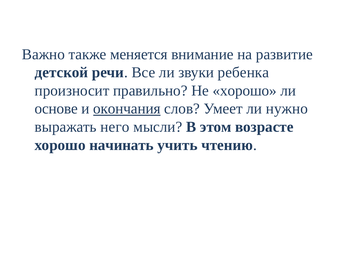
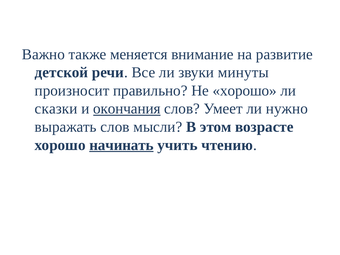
ребенка: ребенка -> минуты
основе: основе -> сказки
выражать него: него -> слов
начинать underline: none -> present
